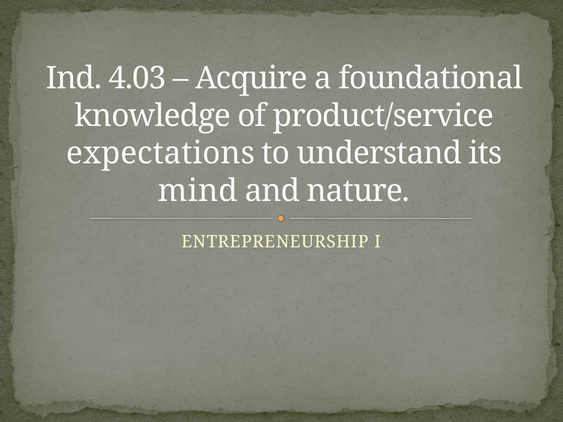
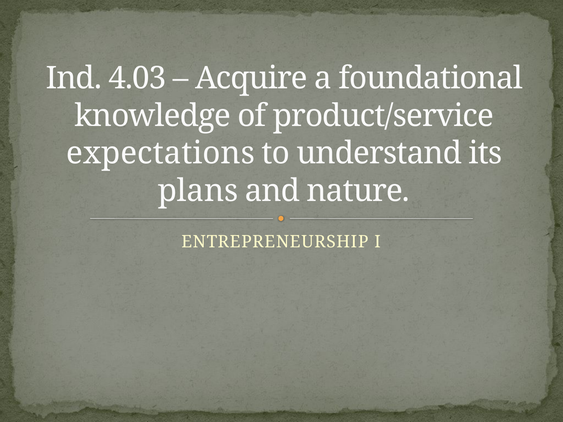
mind: mind -> plans
